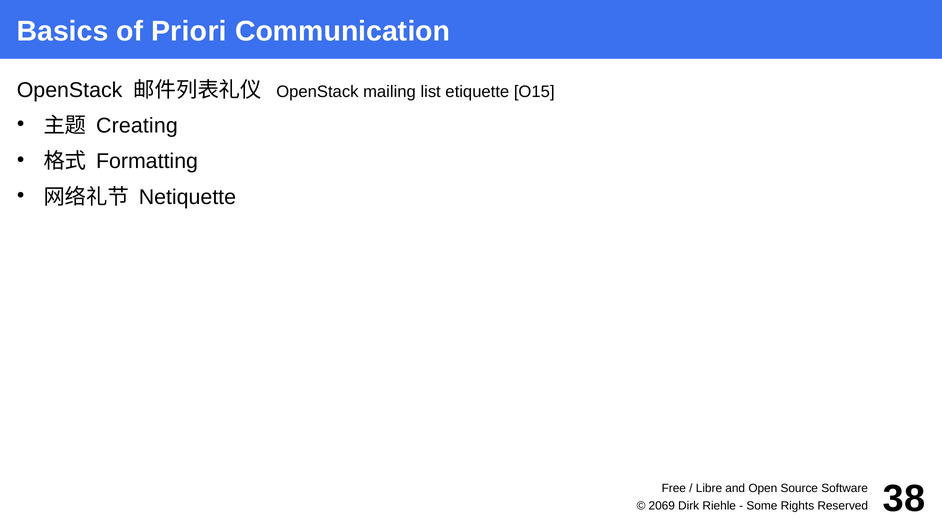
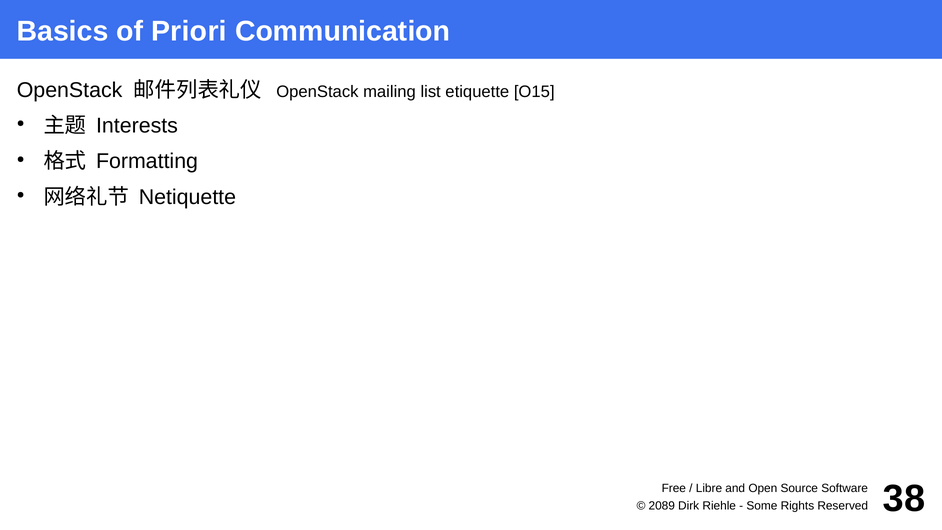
Creating: Creating -> Interests
2069: 2069 -> 2089
